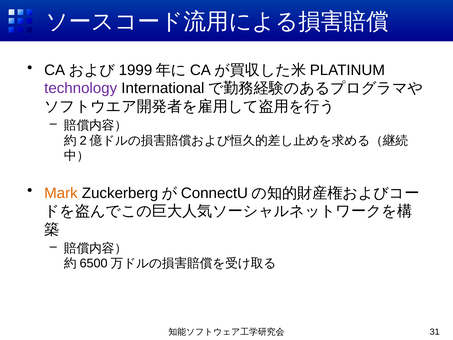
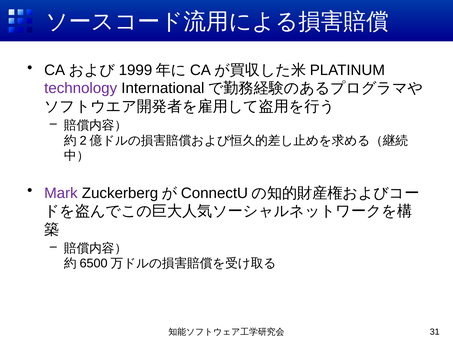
Mark colour: orange -> purple
